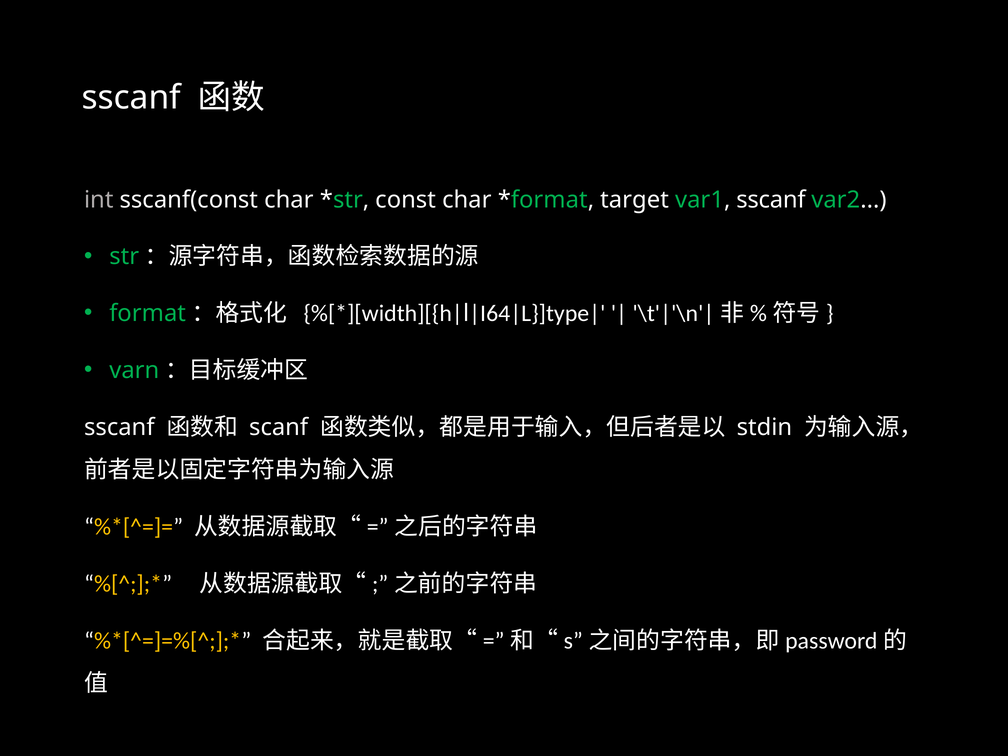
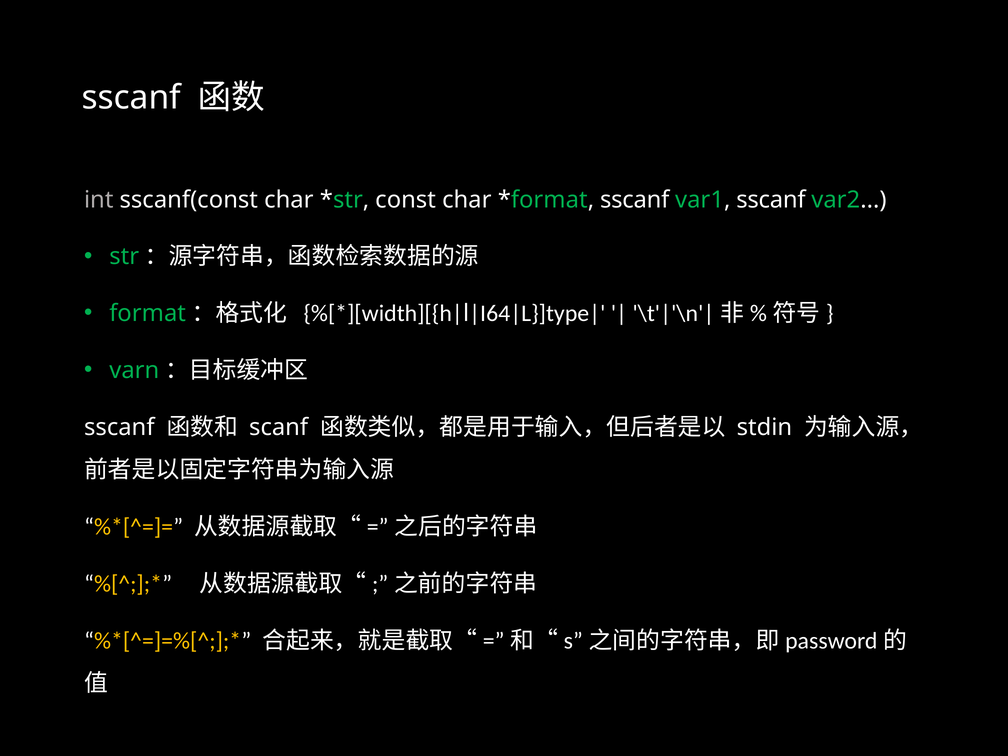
target at (635, 200): target -> sscanf
